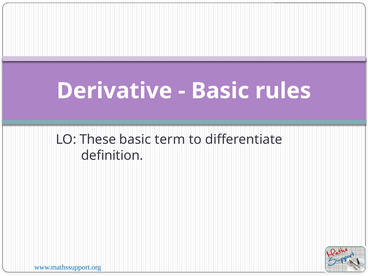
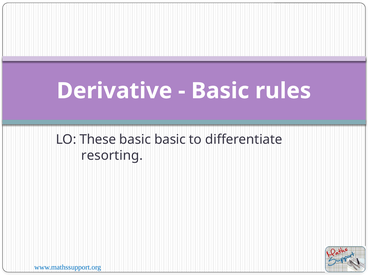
basic term: term -> basic
definition: definition -> resorting
